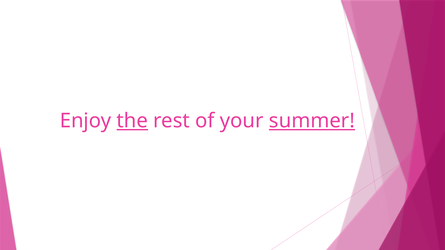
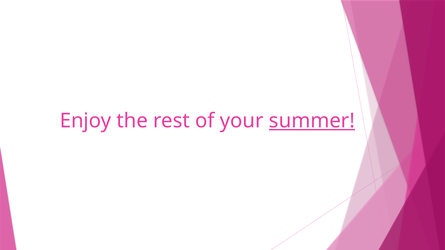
the underline: present -> none
